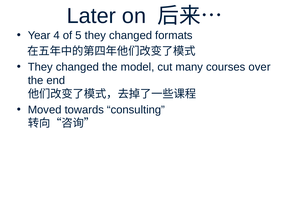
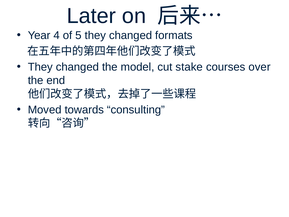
many: many -> stake
